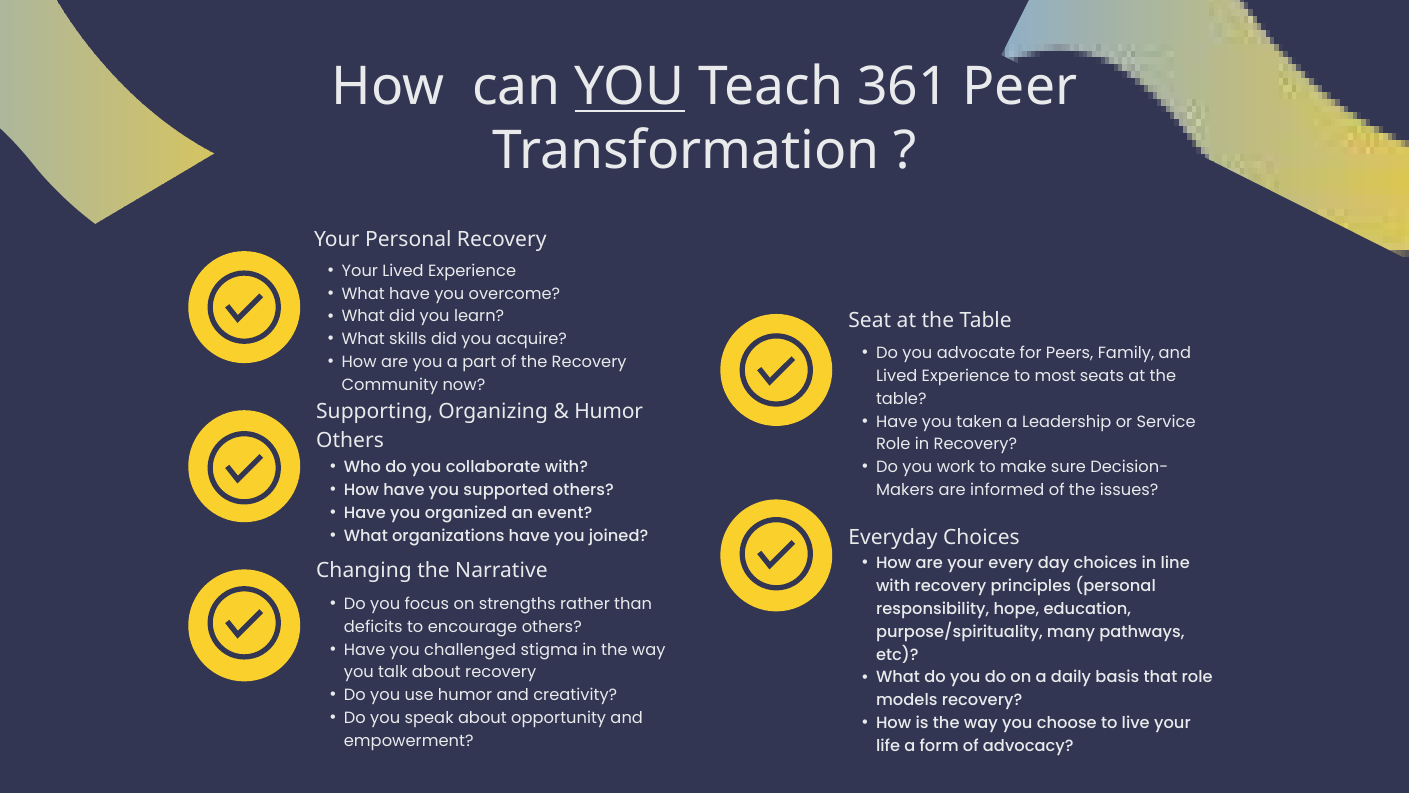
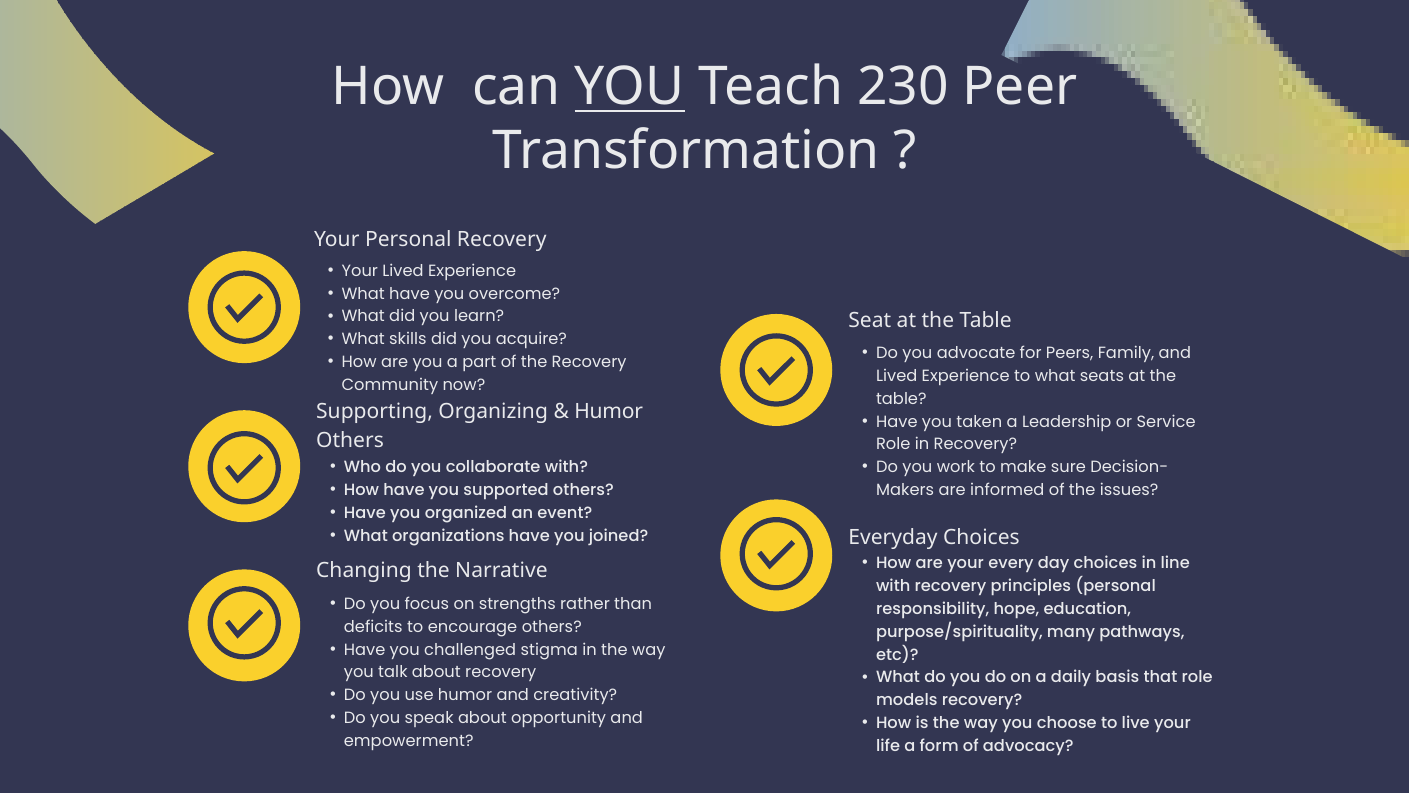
361: 361 -> 230
to most: most -> what
